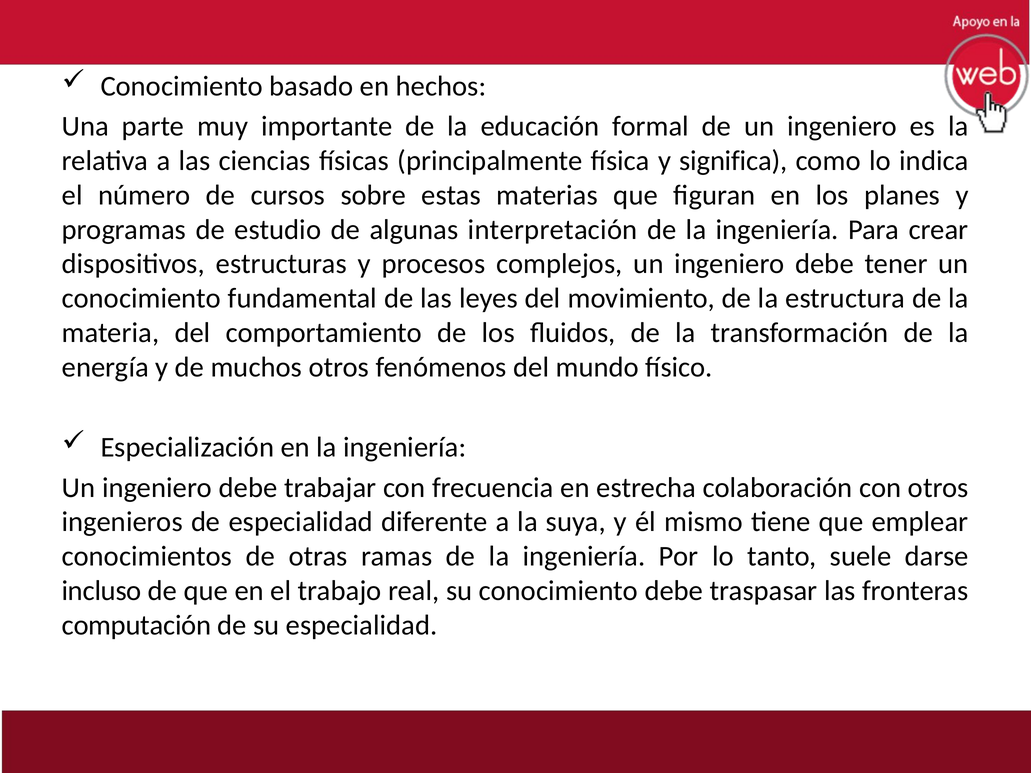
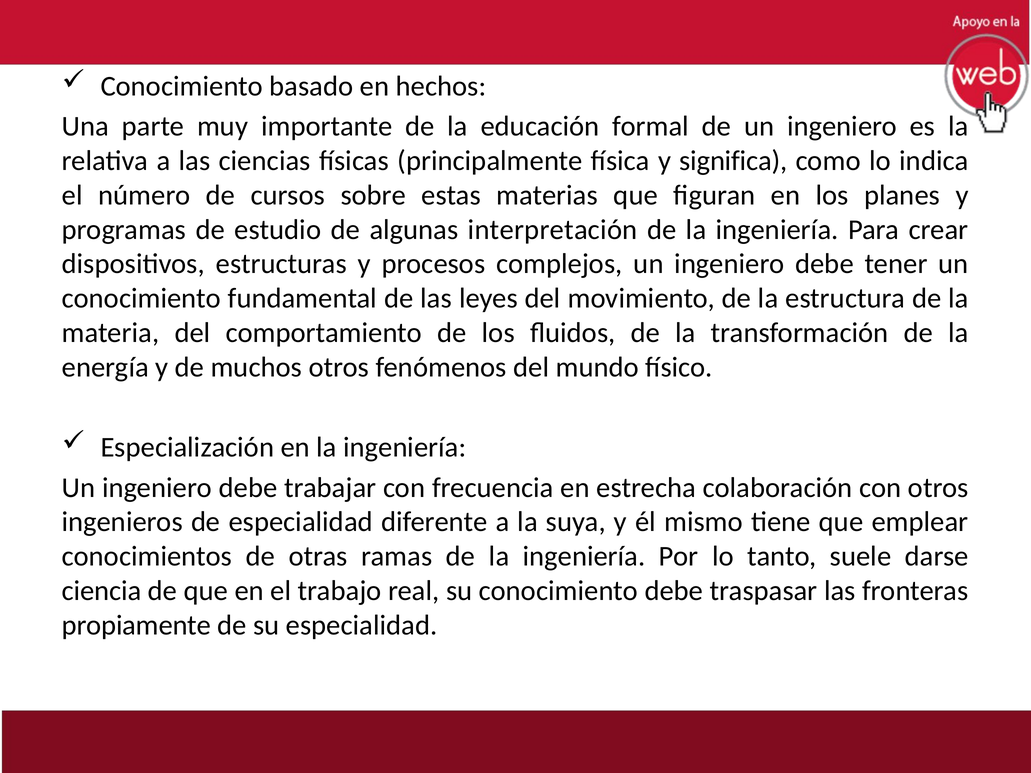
incluso: incluso -> ciencia
computación: computación -> propiamente
